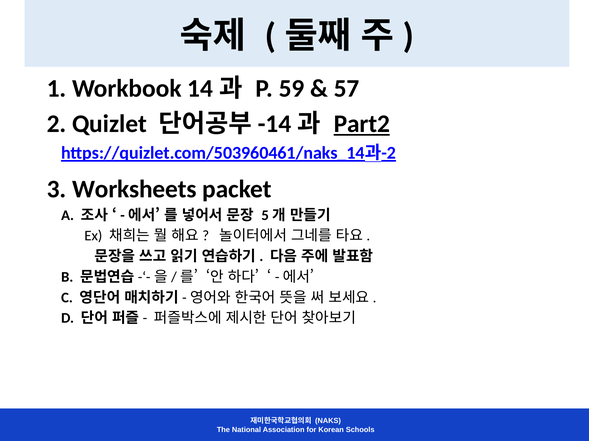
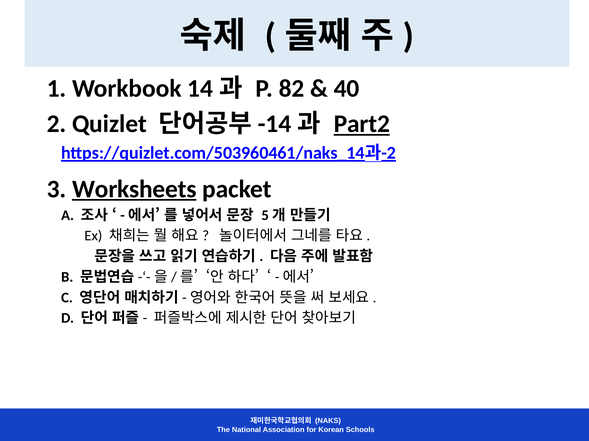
59: 59 -> 82
57: 57 -> 40
Worksheets underline: none -> present
